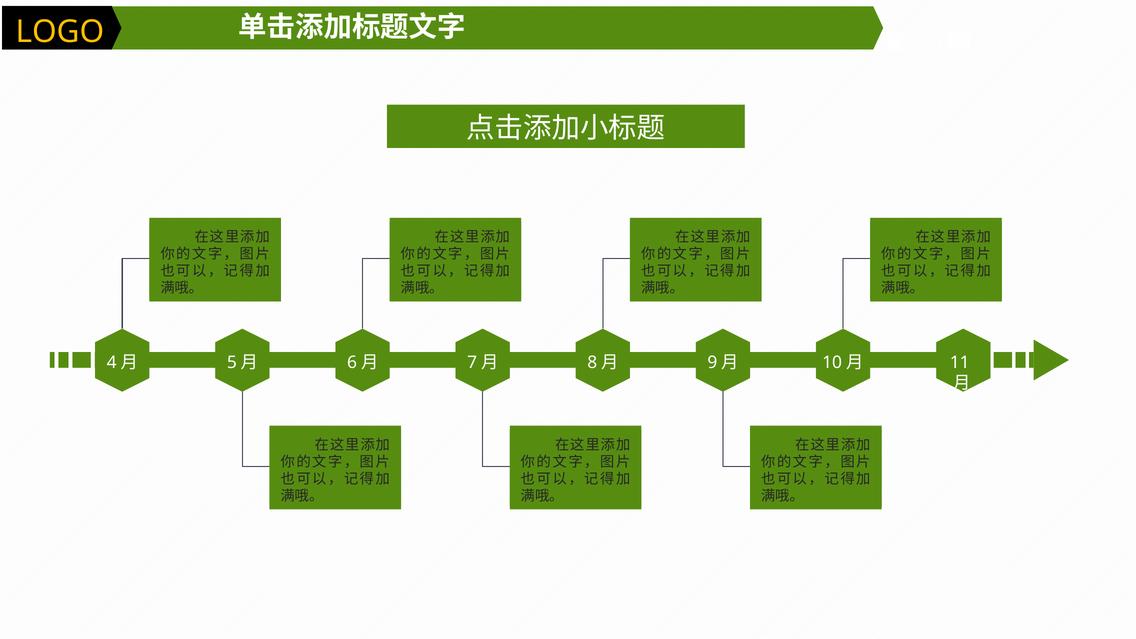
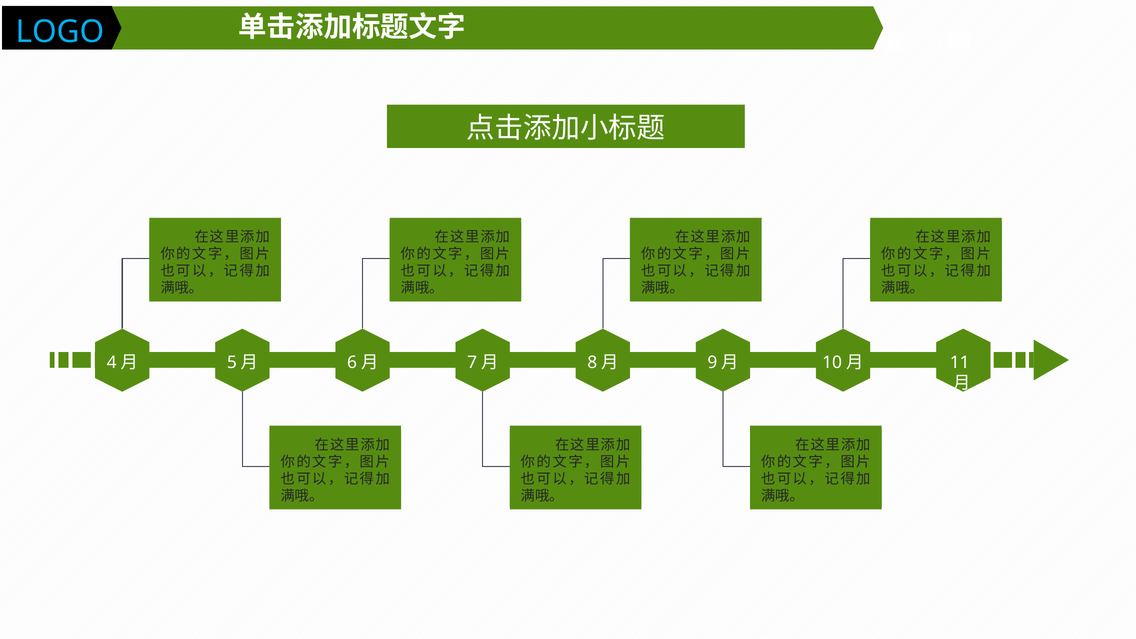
LOGO colour: yellow -> light blue
